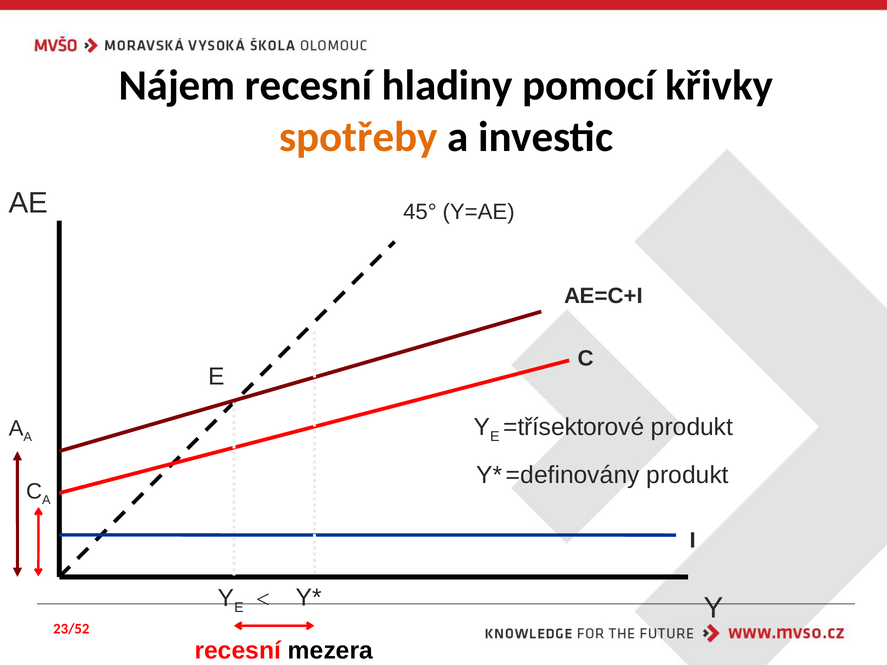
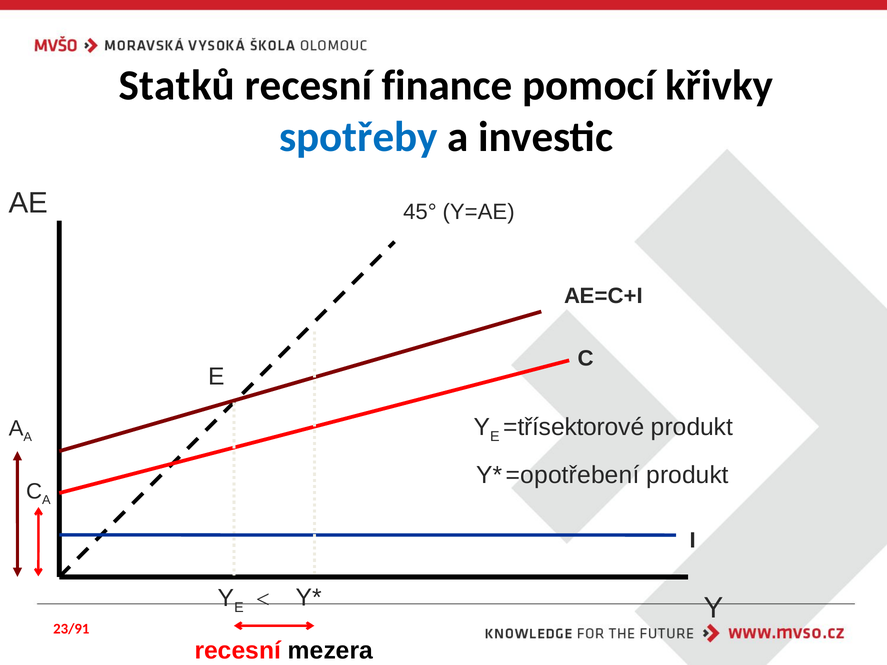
Nájem: Nájem -> Statků
hladiny: hladiny -> finance
spotřeby colour: orange -> blue
=definovány: =definovány -> =opotřebení
23/52: 23/52 -> 23/91
